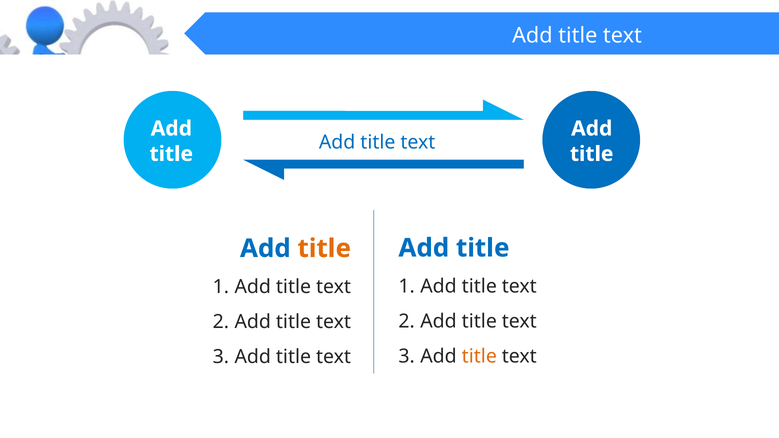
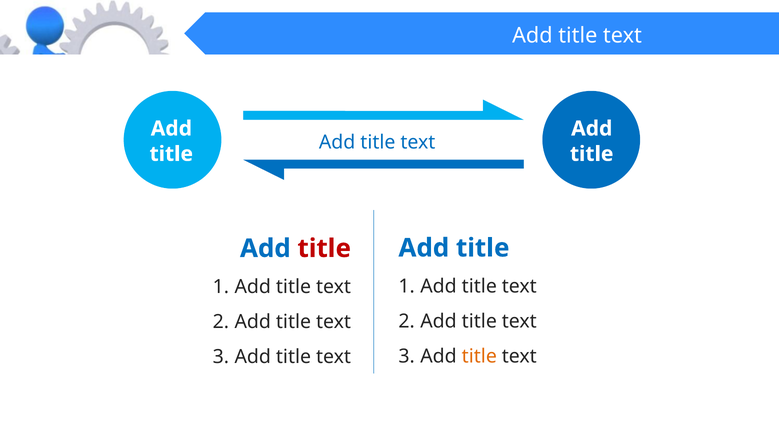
title at (324, 249) colour: orange -> red
